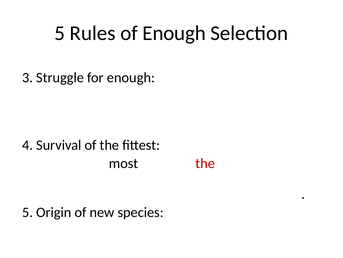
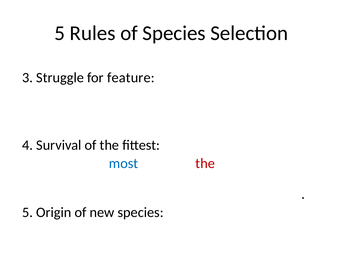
of Enough: Enough -> Species
for enough: enough -> feature
most colour: black -> blue
